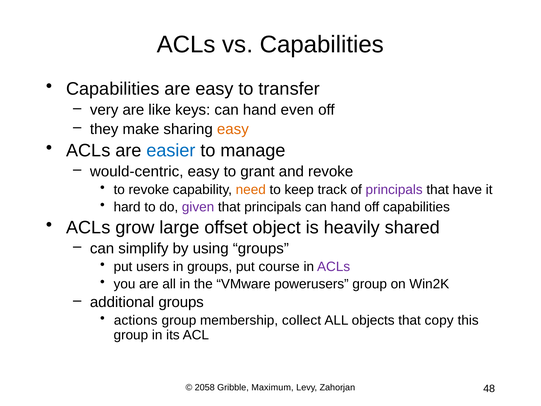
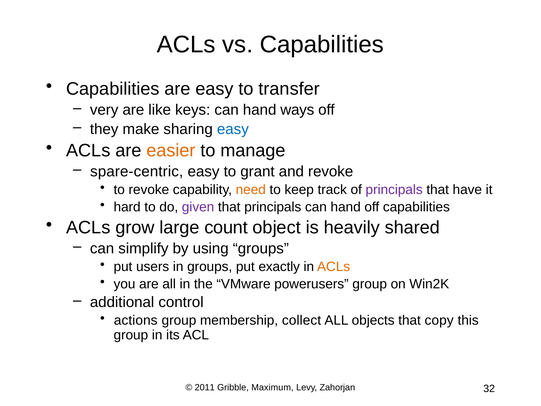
even: even -> ways
easy at (233, 129) colour: orange -> blue
easier colour: blue -> orange
would-centric: would-centric -> spare-centric
offset: offset -> count
course: course -> exactly
ACLs at (334, 266) colour: purple -> orange
additional groups: groups -> control
2058: 2058 -> 2011
48: 48 -> 32
